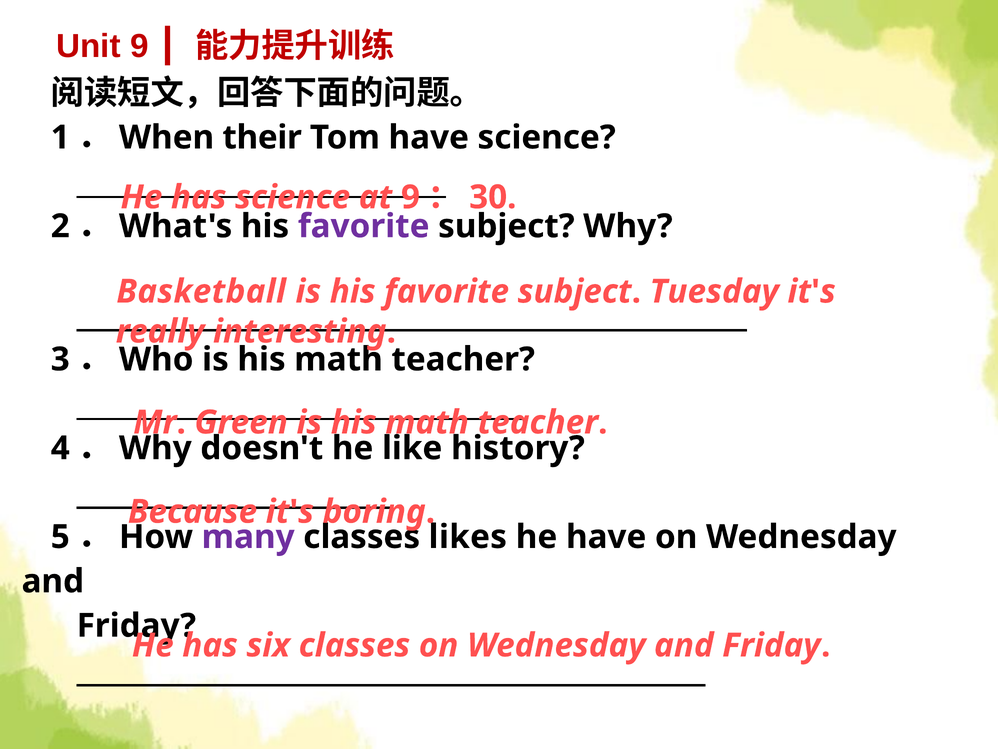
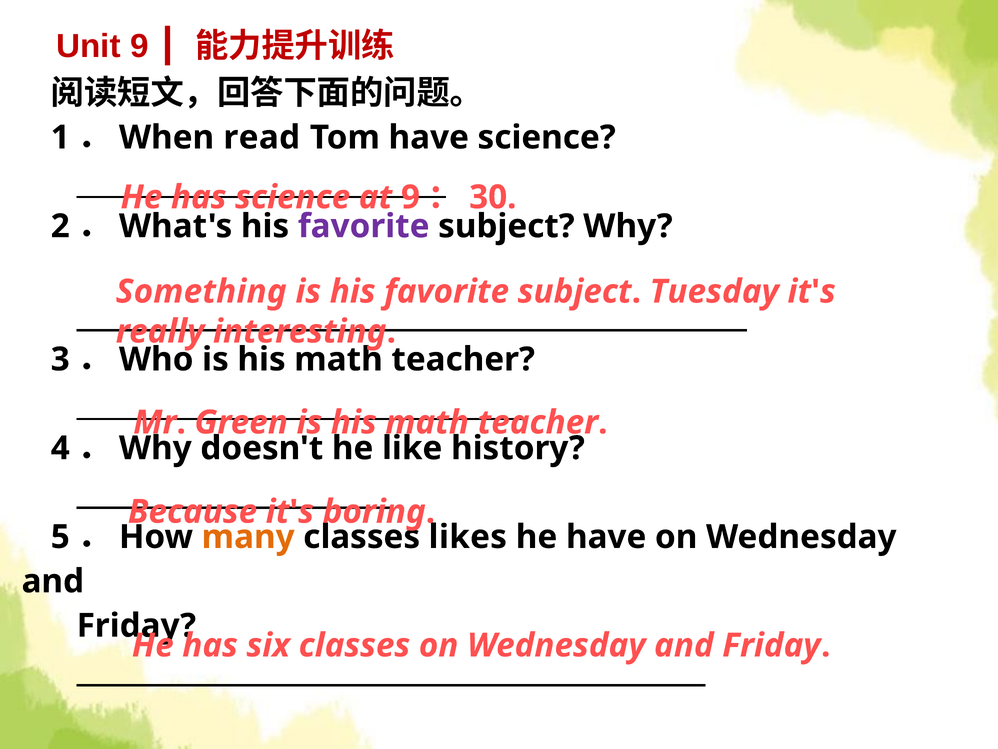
their: their -> read
Basketball: Basketball -> Something
many colour: purple -> orange
